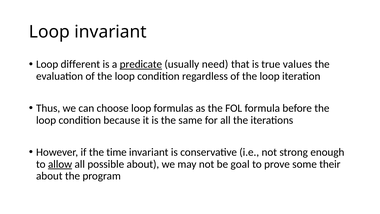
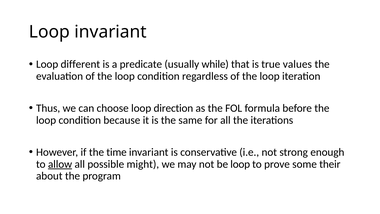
predicate underline: present -> none
need: need -> while
formulas: formulas -> direction
possible about: about -> might
be goal: goal -> loop
